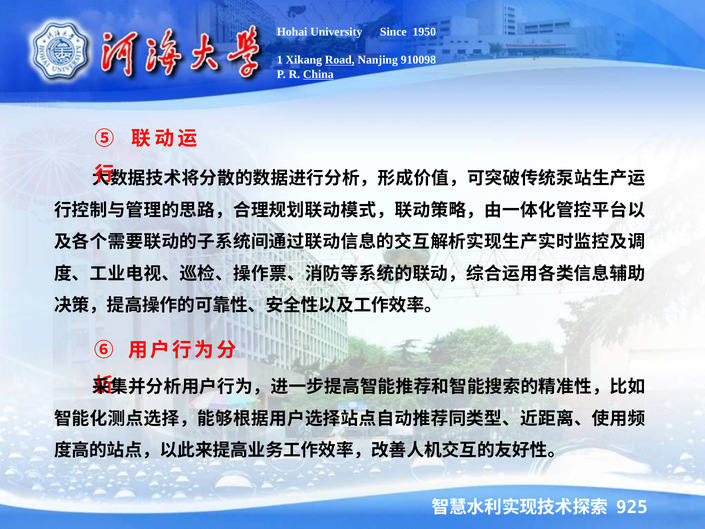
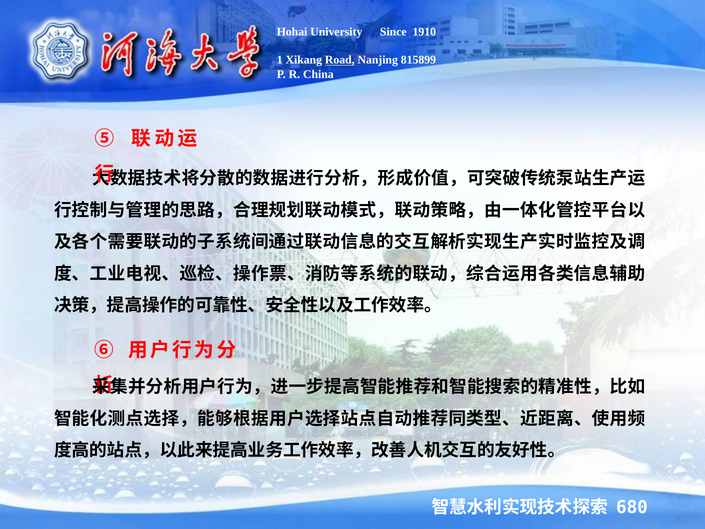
1950: 1950 -> 1910
910098: 910098 -> 815899
China underline: present -> none
925: 925 -> 680
